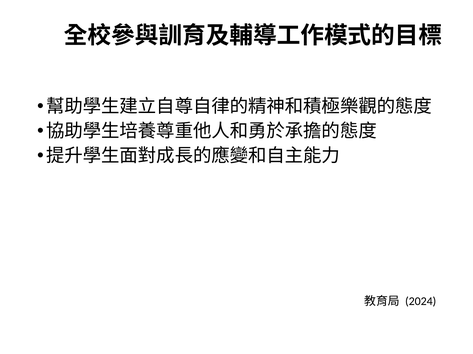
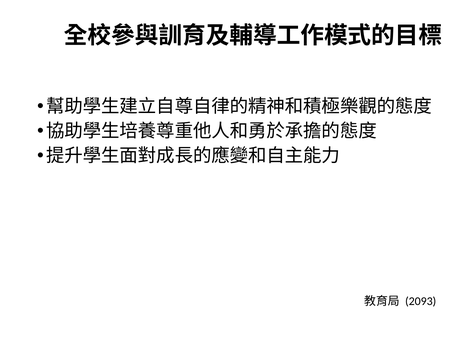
2024: 2024 -> 2093
